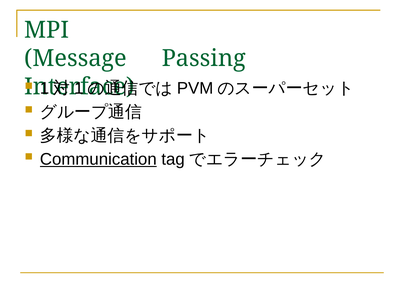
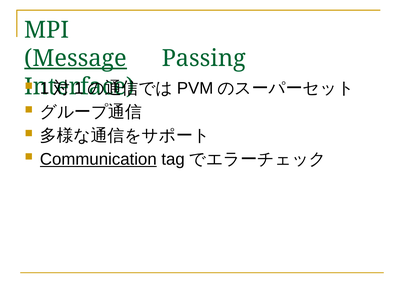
Message underline: none -> present
